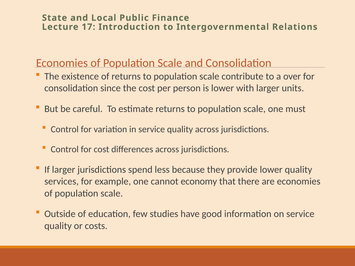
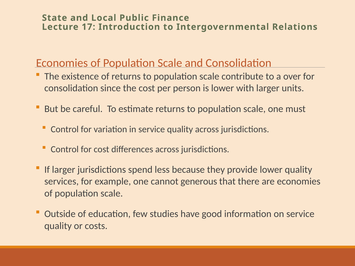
economy: economy -> generous
